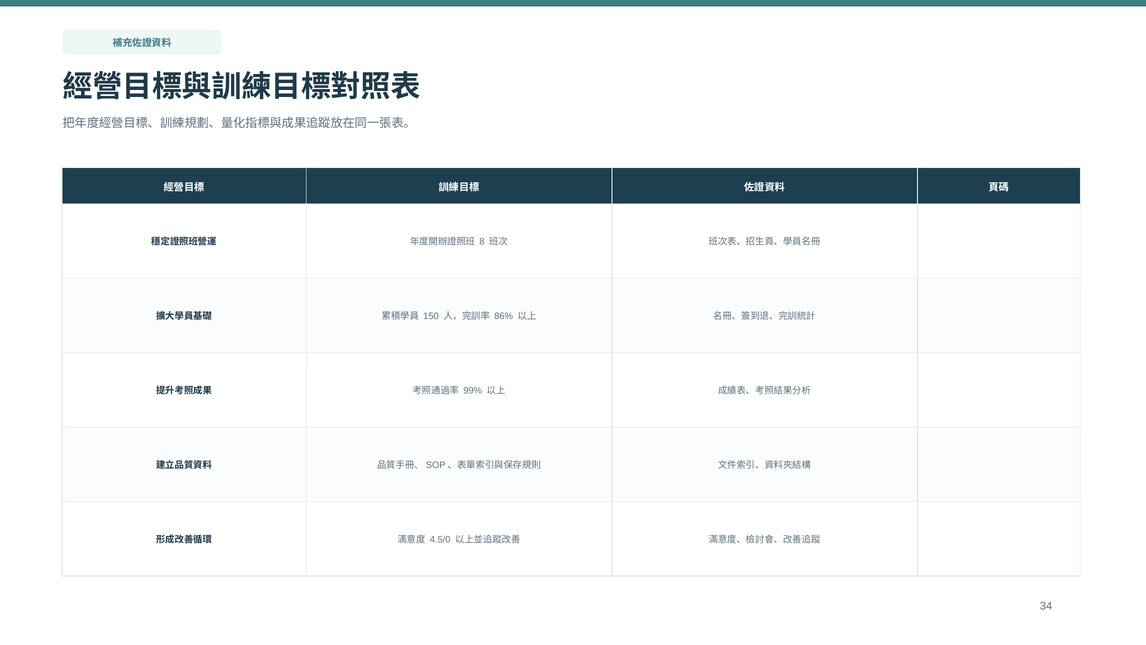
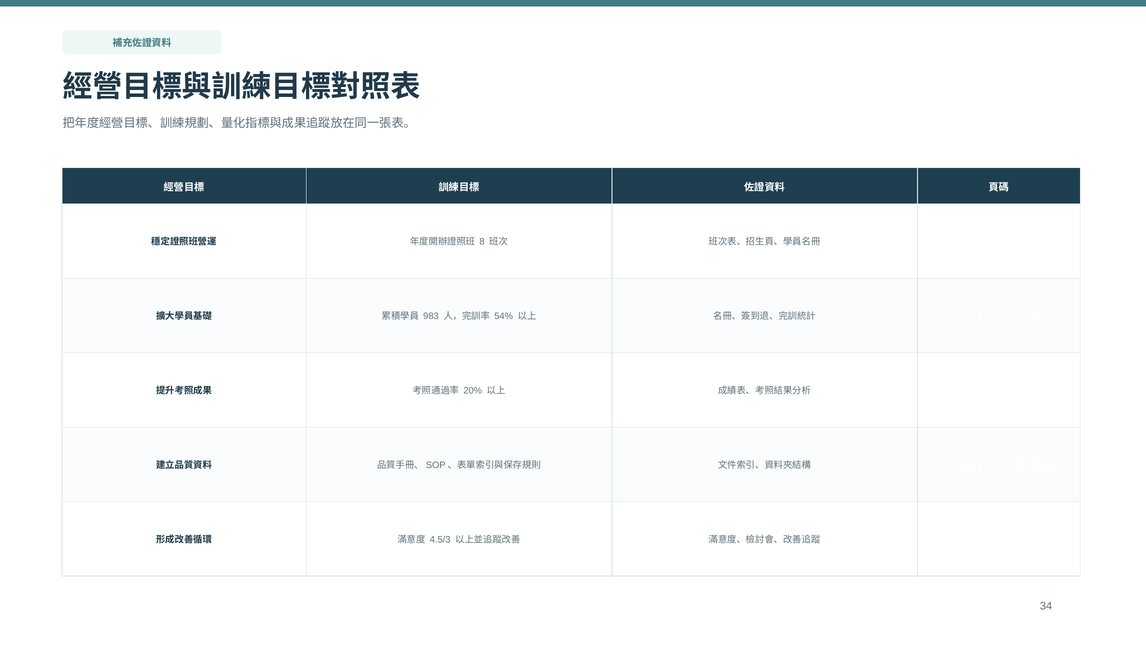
150: 150 -> 983
86%: 86% -> 54%
99%: 99% -> 20%
4.5/0: 4.5/0 -> 4.5/3
